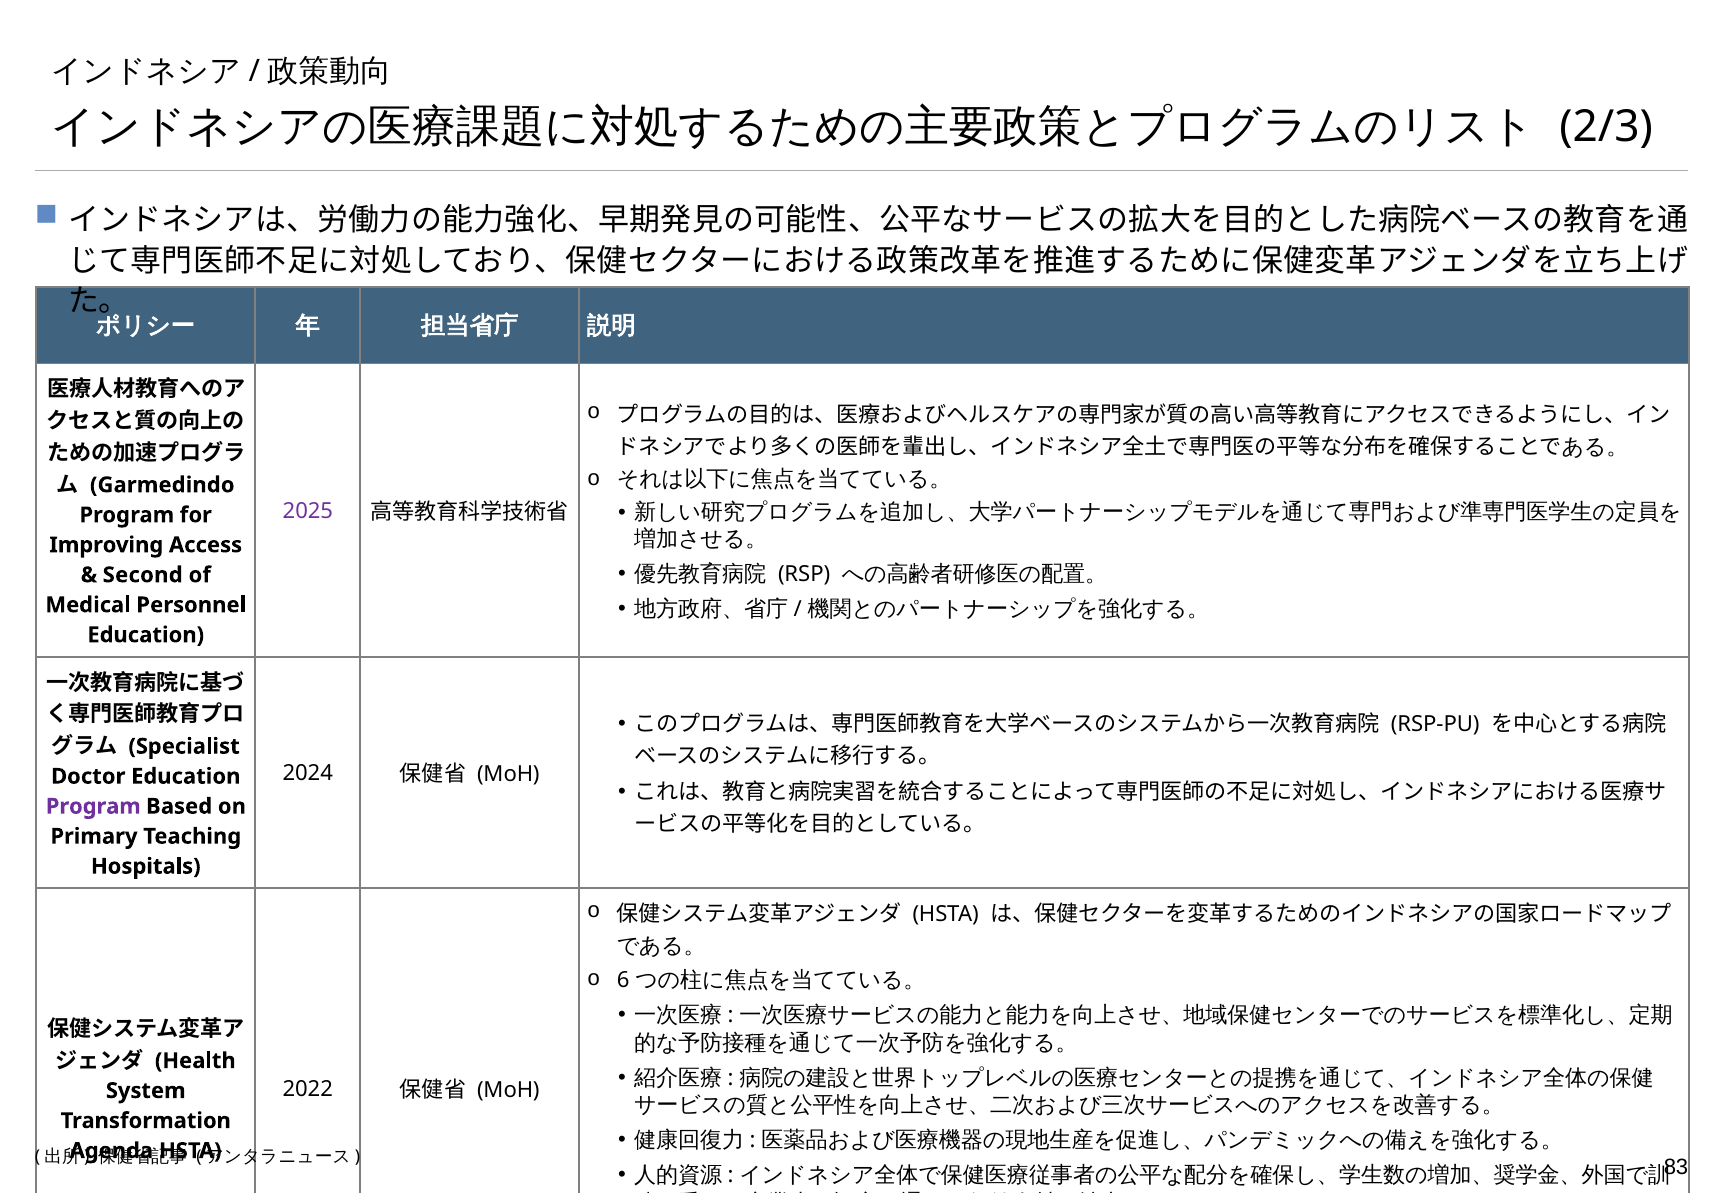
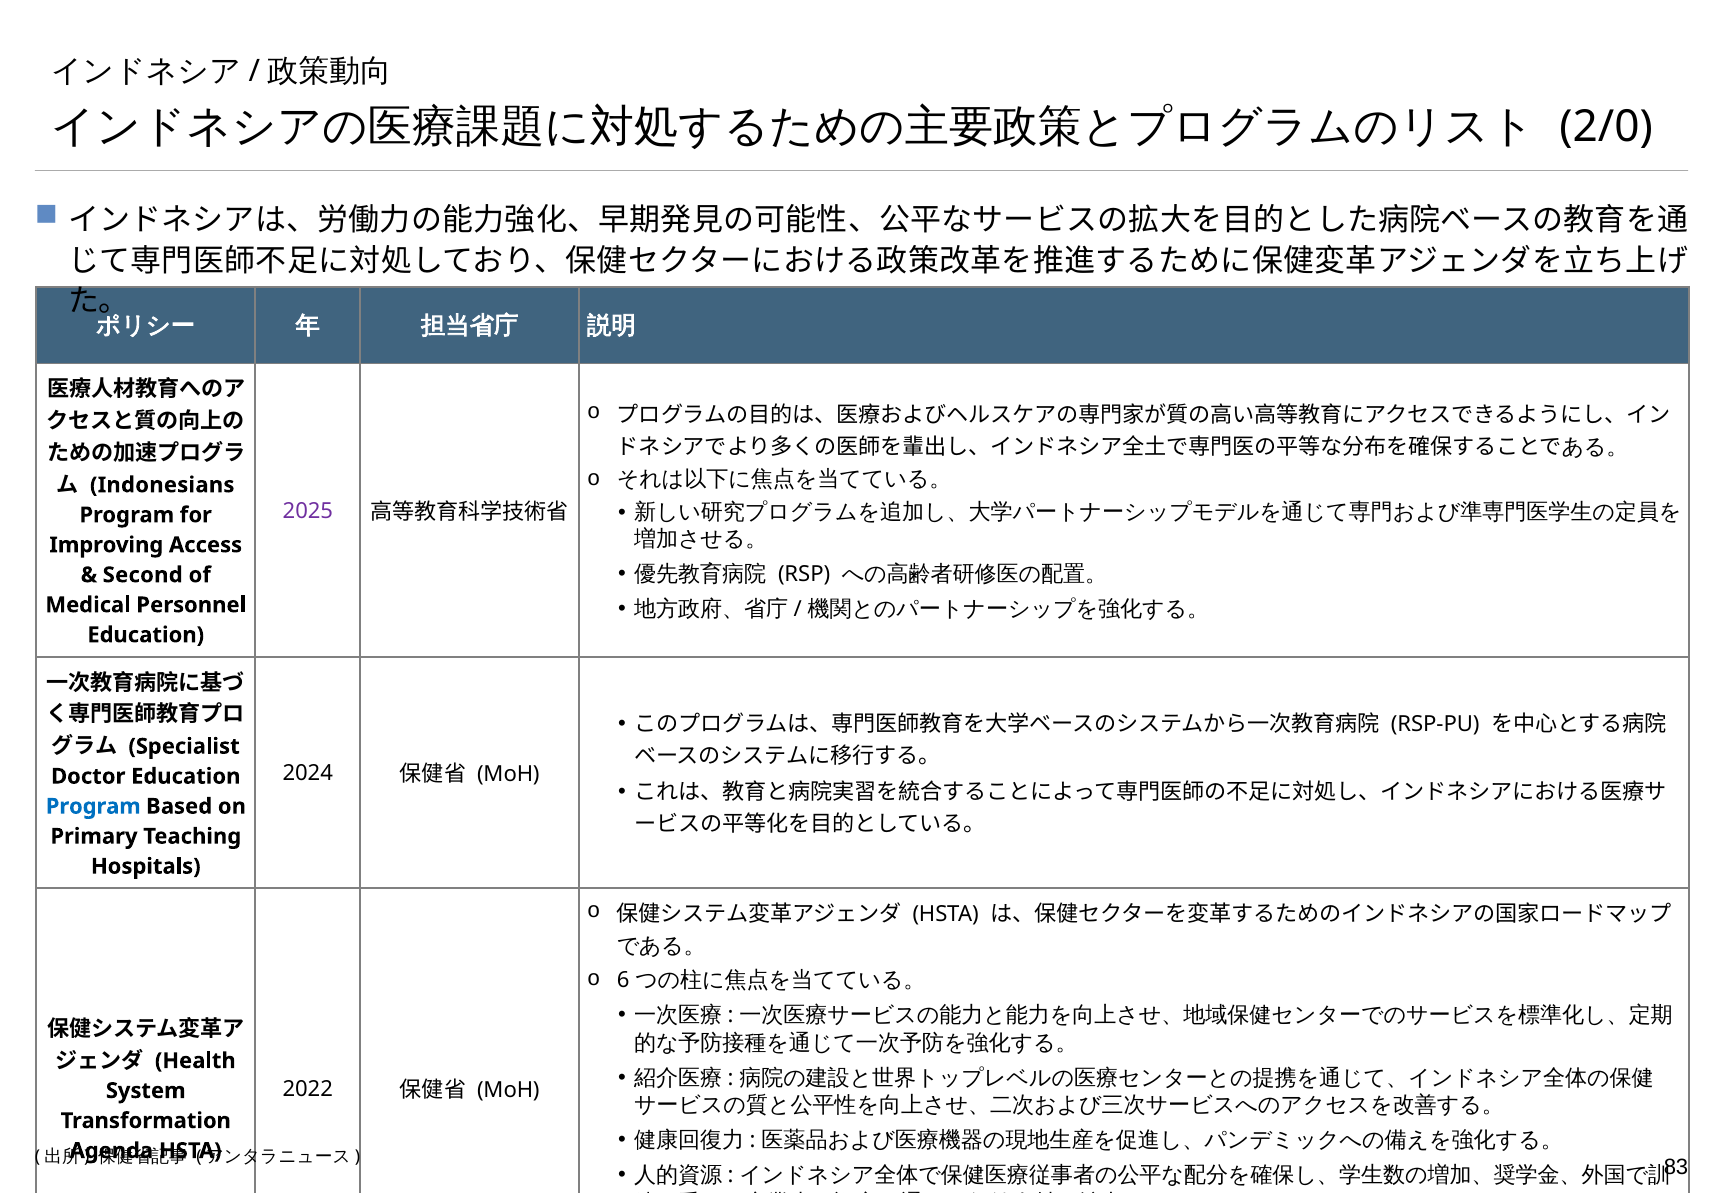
2/3: 2/3 -> 2/0
Garmedindo: Garmedindo -> Indonesians
Program at (93, 806) colour: purple -> blue
